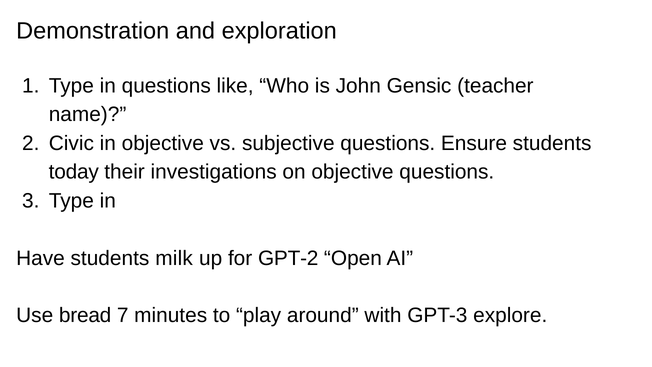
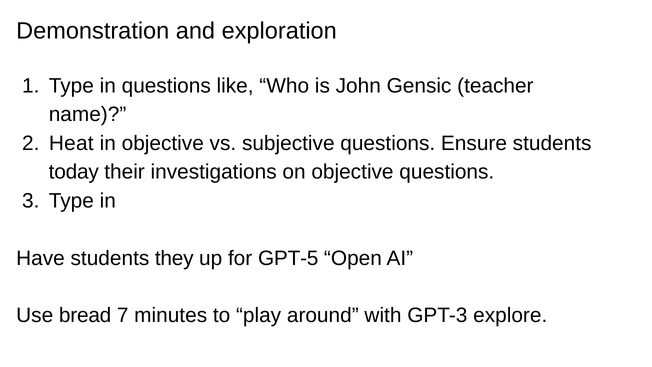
Civic: Civic -> Heat
milk: milk -> they
GPT-2: GPT-2 -> GPT-5
